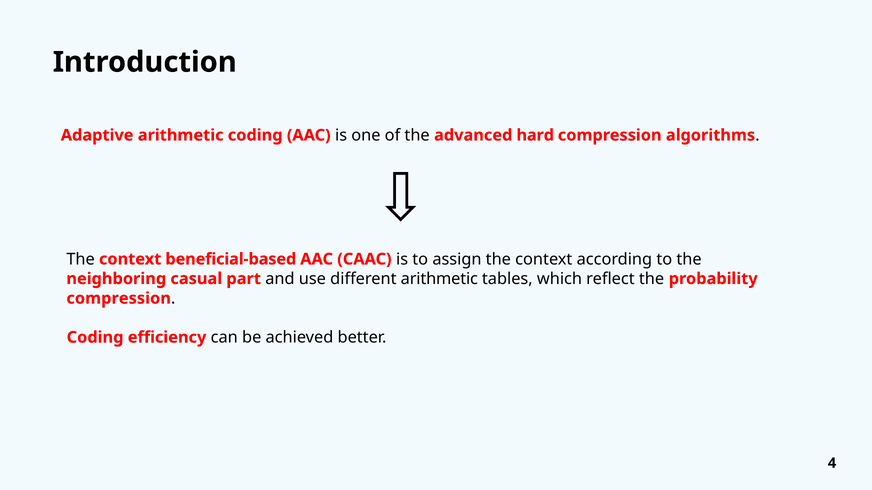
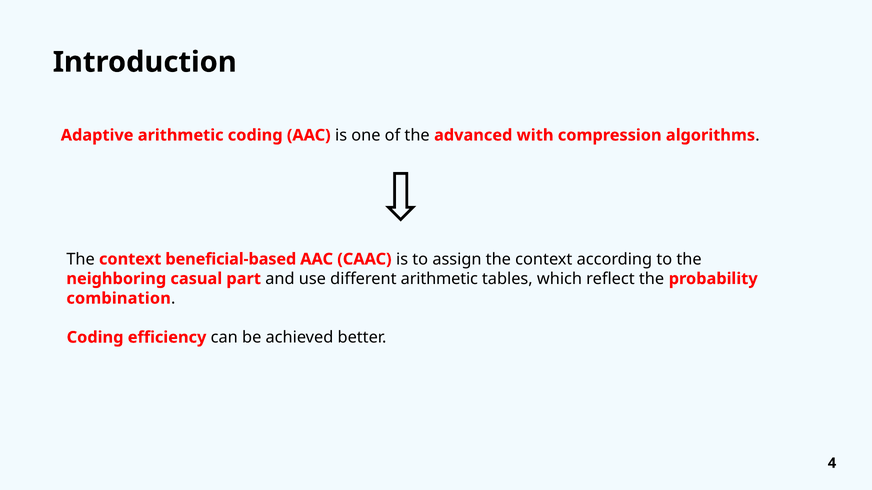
hard: hard -> with
compression at (119, 299): compression -> combination
